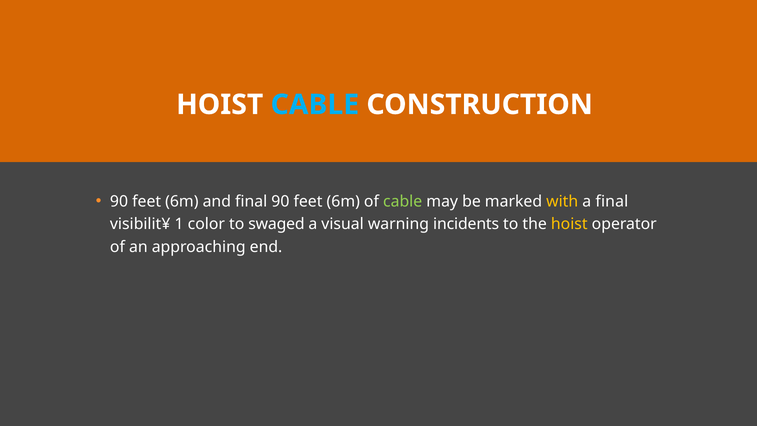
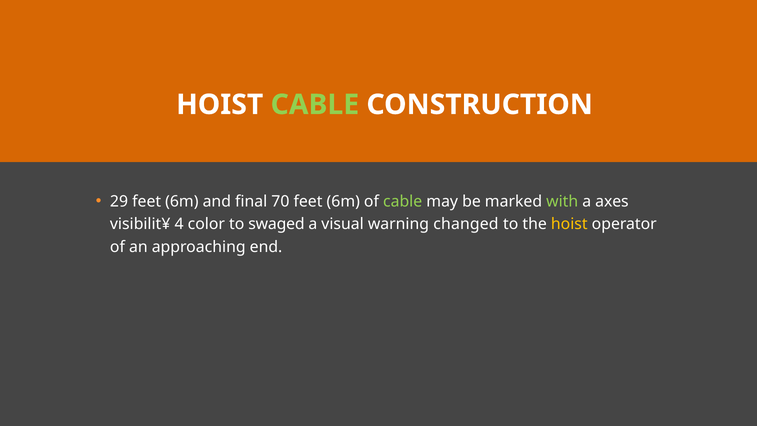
CABLE at (315, 105) colour: light blue -> light green
90 at (119, 201): 90 -> 29
final 90: 90 -> 70
with colour: yellow -> light green
a final: final -> axes
1: 1 -> 4
incidents: incidents -> changed
